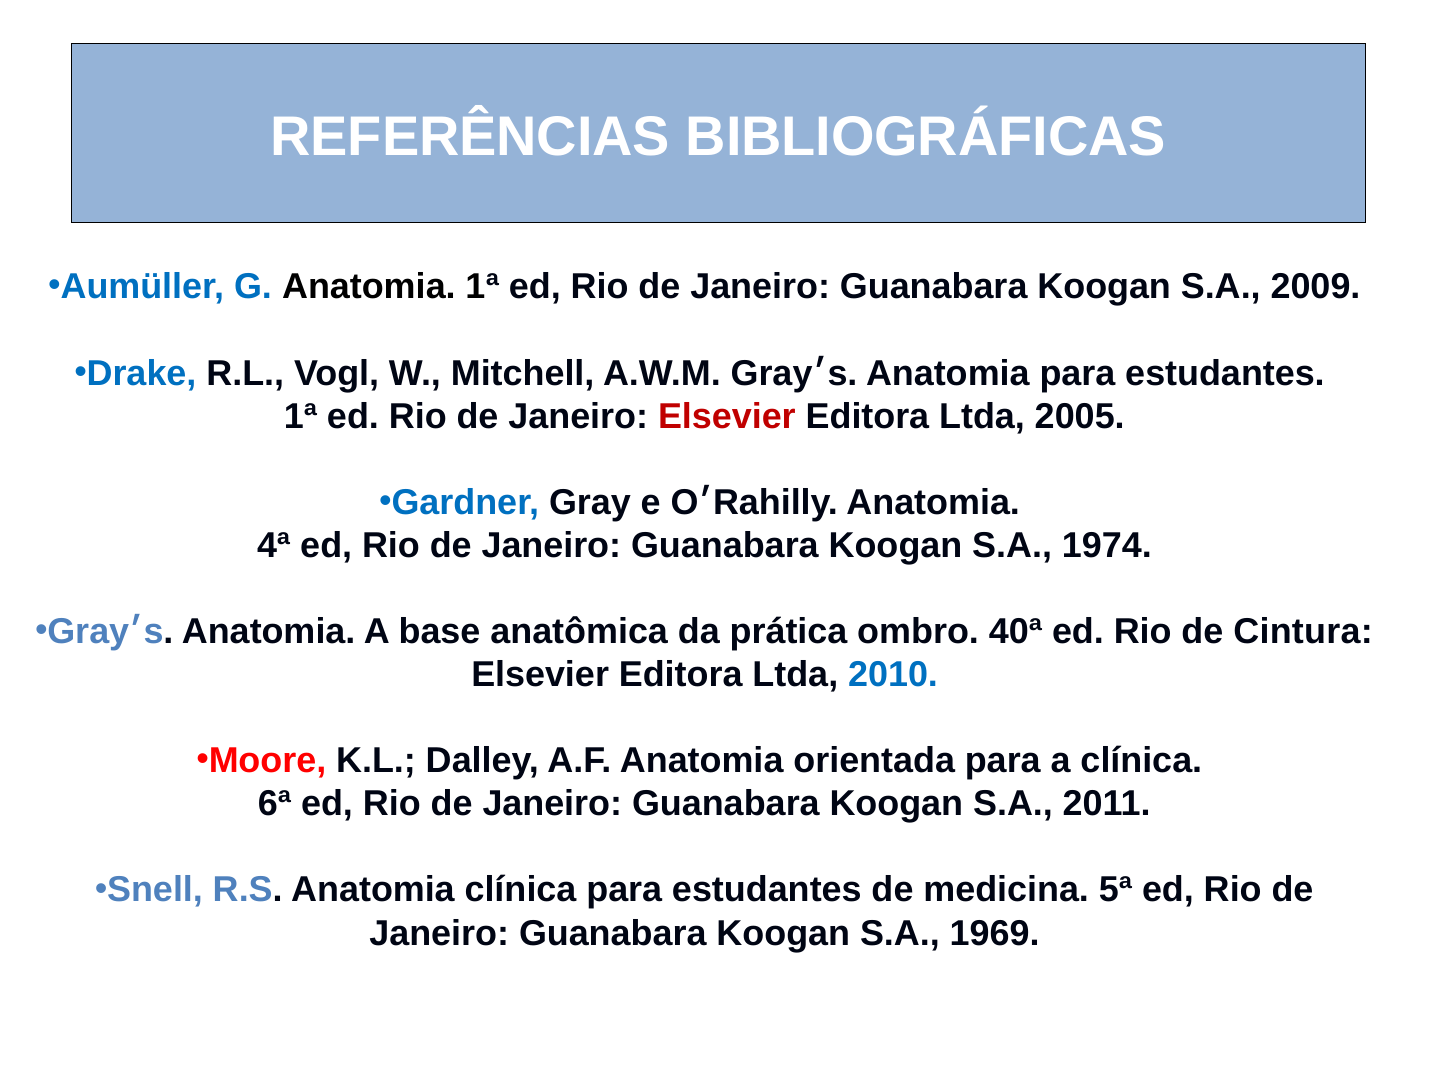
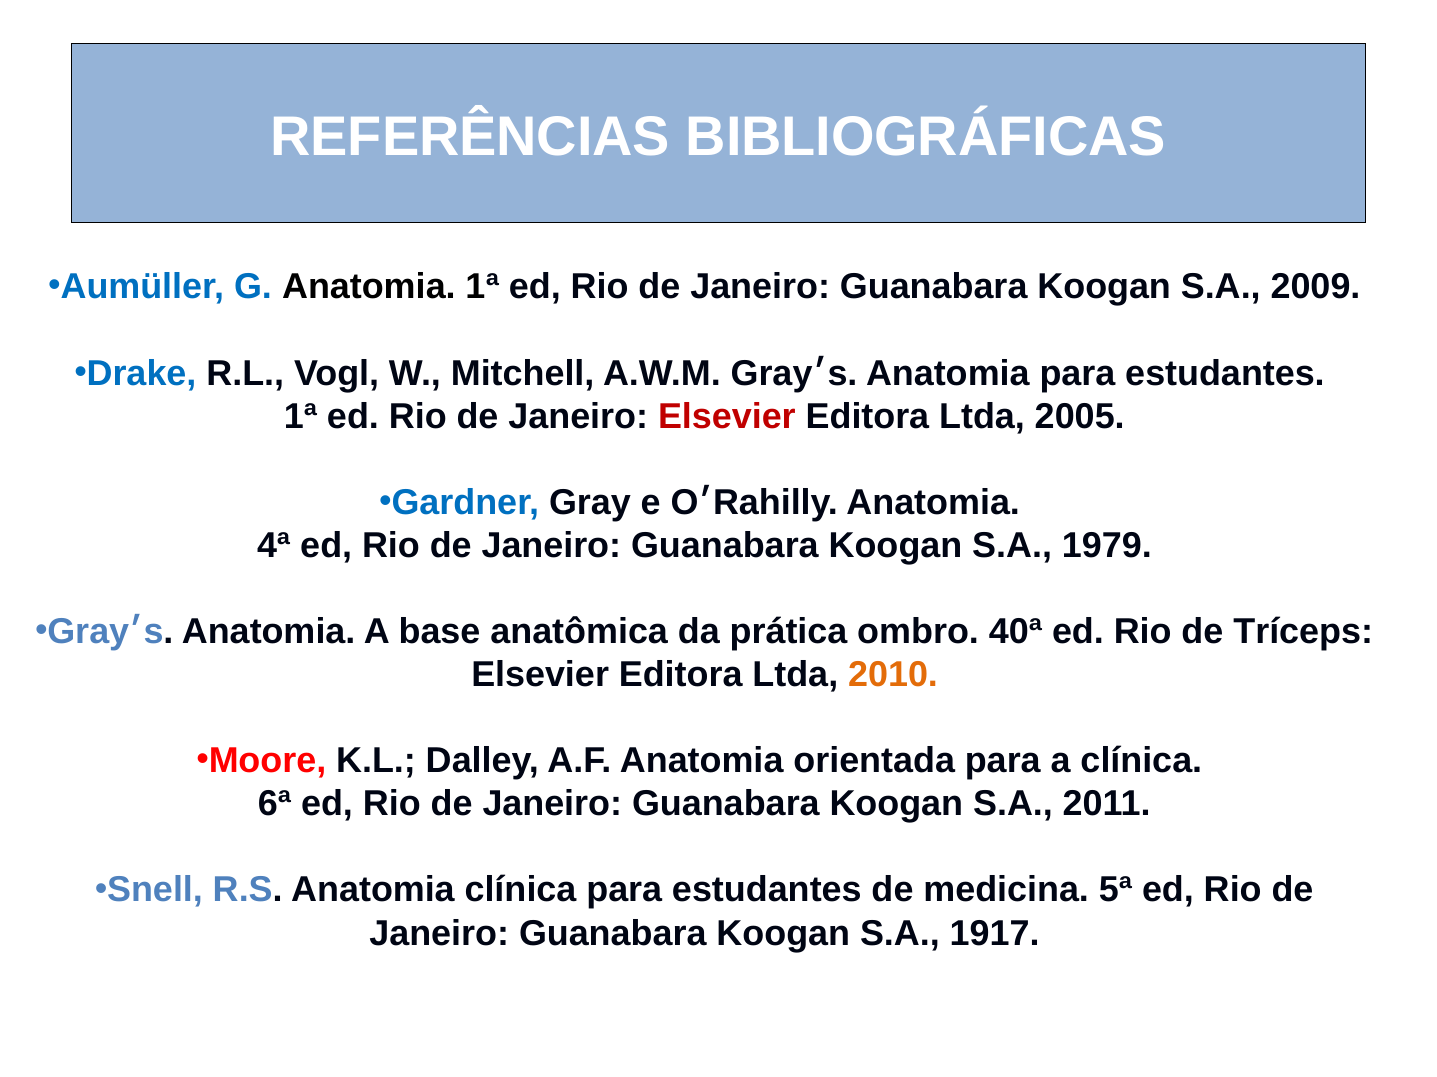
1974: 1974 -> 1979
Cintura: Cintura -> Tríceps
2010 colour: blue -> orange
1969: 1969 -> 1917
